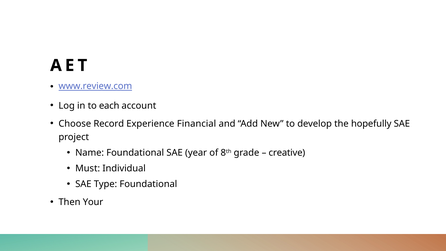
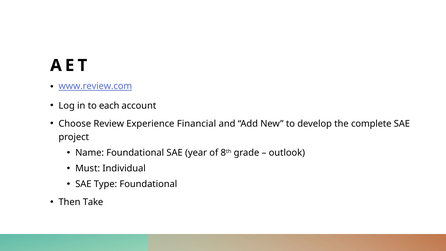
Record: Record -> Review
hopefully: hopefully -> complete
creative: creative -> outlook
Your: Your -> Take
